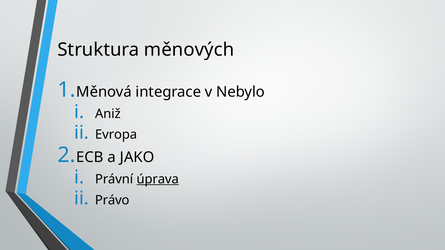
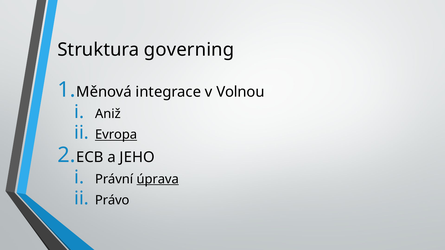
měnových: měnových -> governing
Nebylo: Nebylo -> Volnou
Evropa underline: none -> present
JAKO: JAKO -> JEHO
